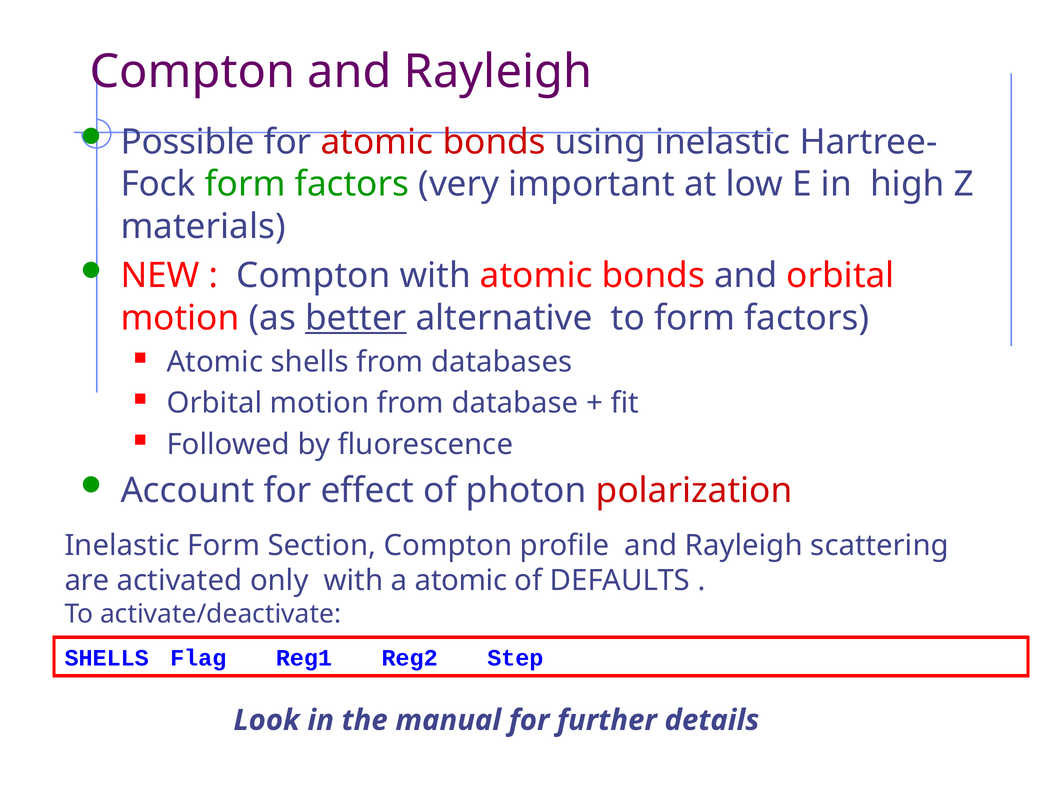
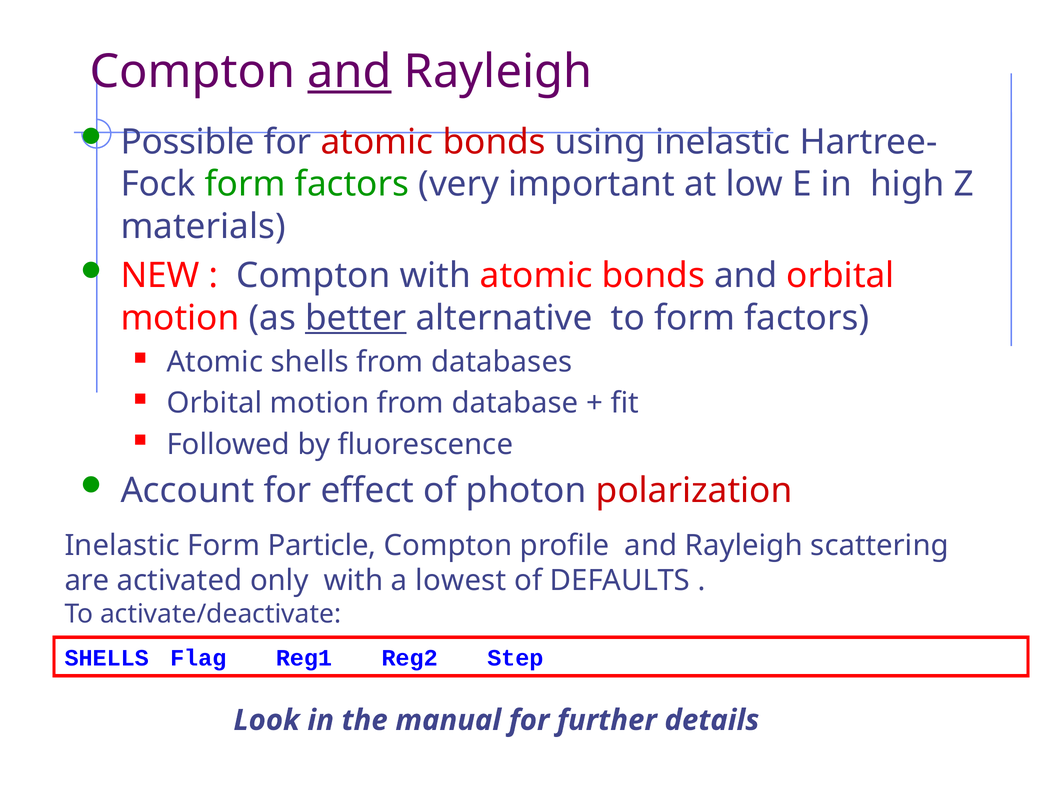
and at (350, 72) underline: none -> present
Section: Section -> Particle
a atomic: atomic -> lowest
